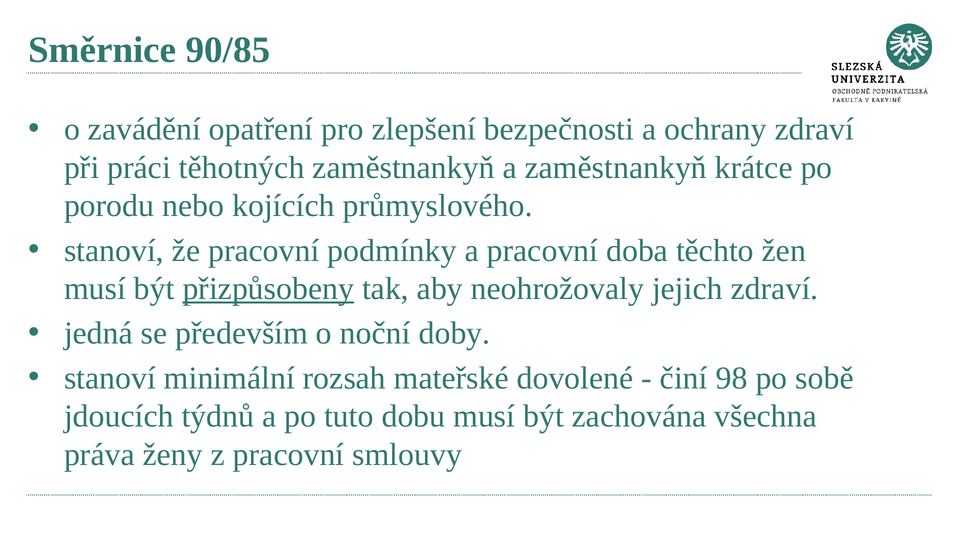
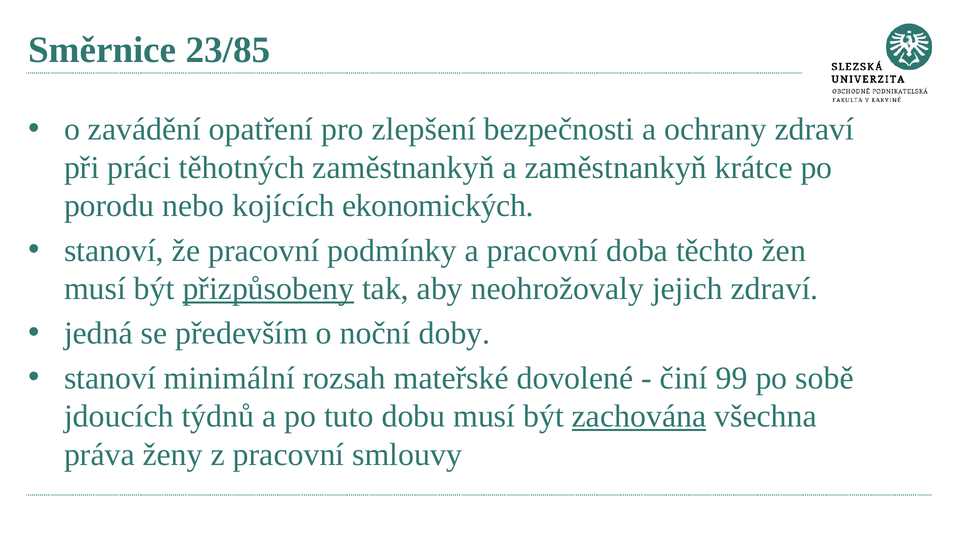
90/85: 90/85 -> 23/85
průmyslového: průmyslového -> ekonomických
98: 98 -> 99
zachována underline: none -> present
